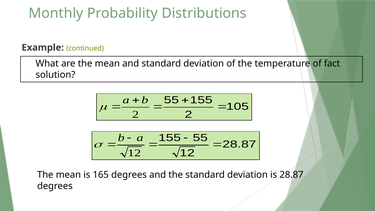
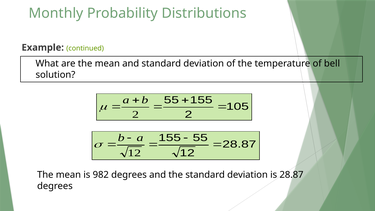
fact: fact -> bell
165: 165 -> 982
